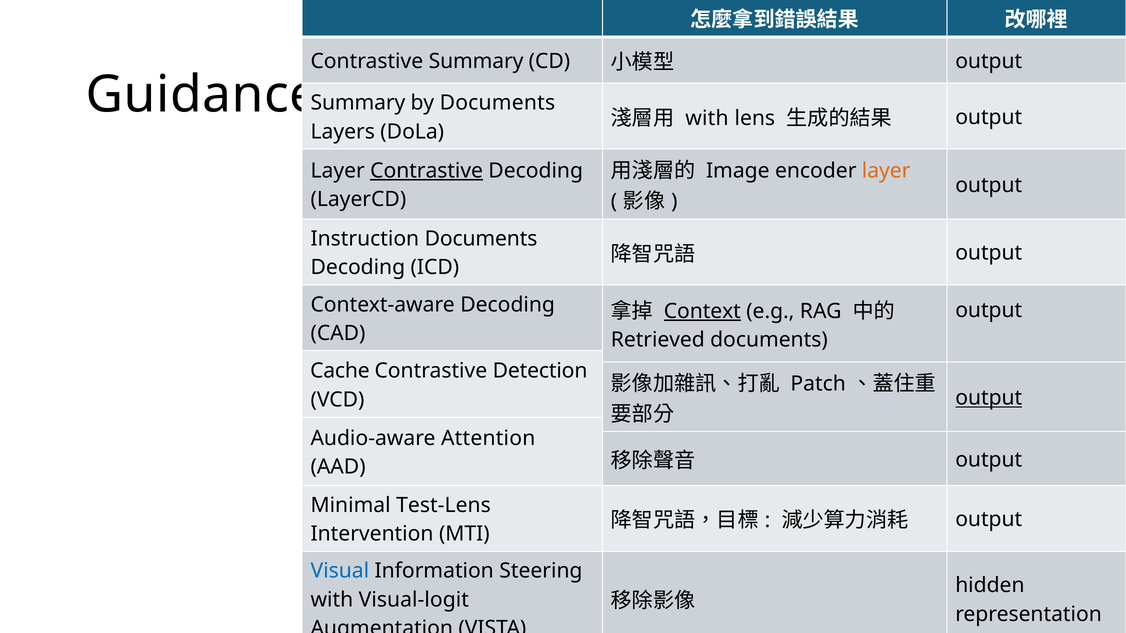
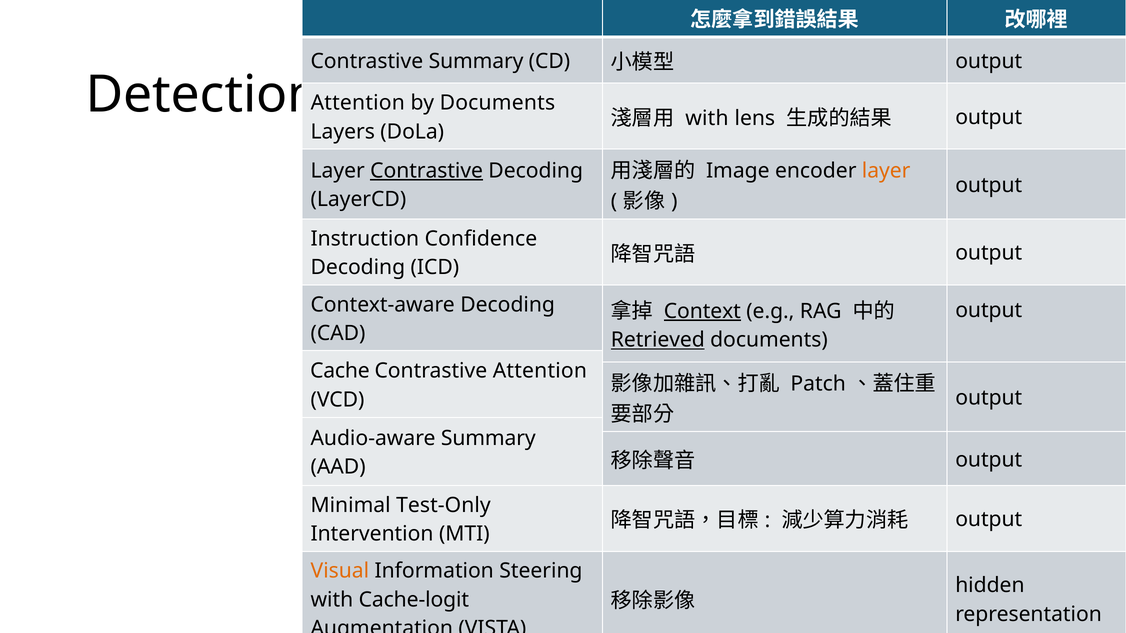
Guidance at (202, 95): Guidance -> Detection
Summary at (358, 103): Summary -> Attention
Instruction Documents: Documents -> Confidence
Retrieved underline: none -> present
Contrastive Detection: Detection -> Attention
output at (989, 398) underline: present -> none
Audio-aware Attention: Attention -> Summary
Test-Lens: Test-Lens -> Test-Only
Visual colour: blue -> orange
Visual-logit: Visual-logit -> Cache-logit
